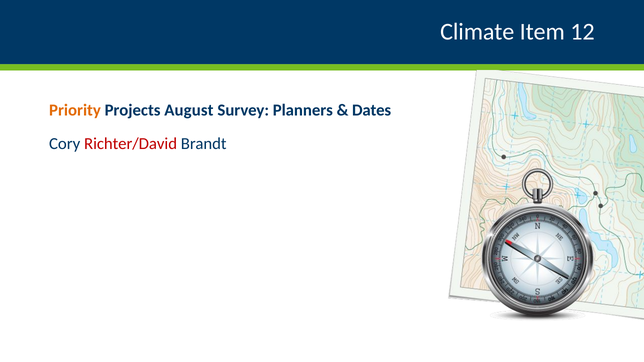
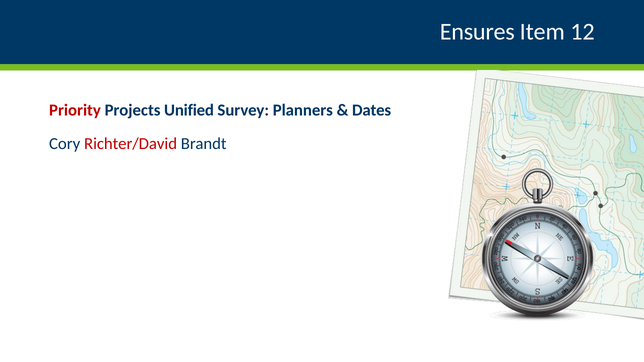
Climate: Climate -> Ensures
Priority colour: orange -> red
August: August -> Unified
